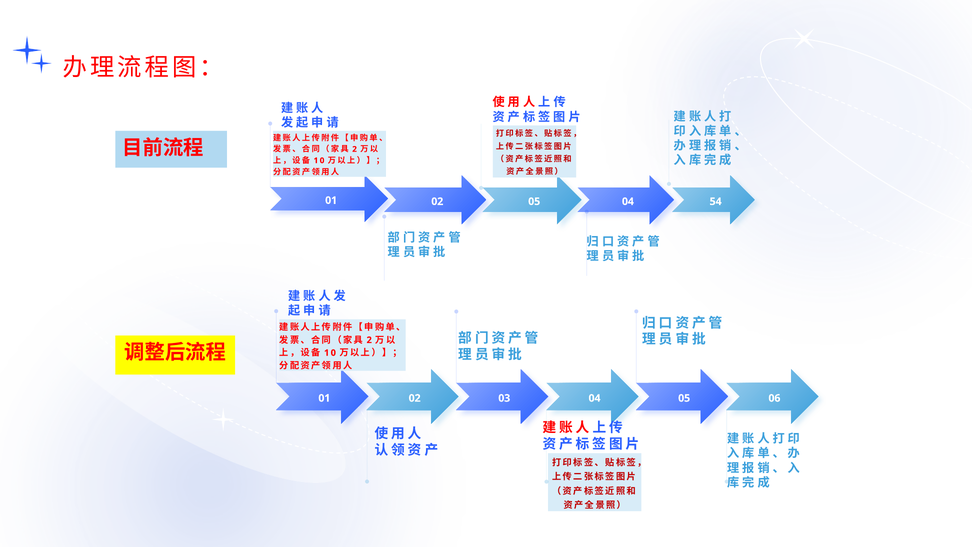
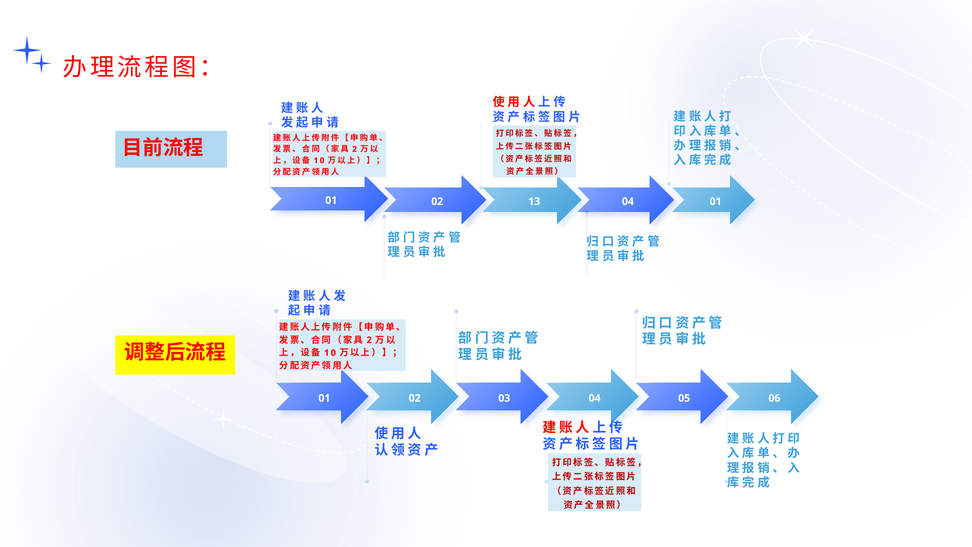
02 05: 05 -> 13
04 54: 54 -> 01
